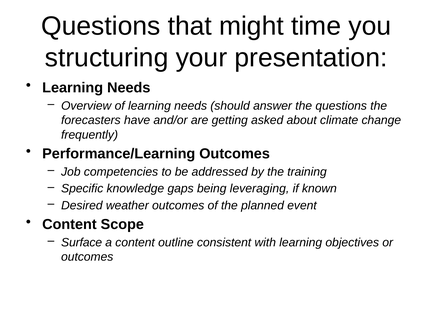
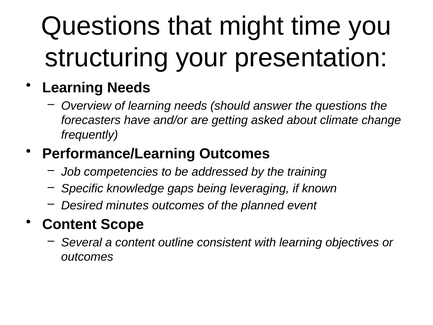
weather: weather -> minutes
Surface: Surface -> Several
